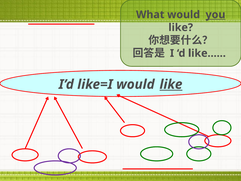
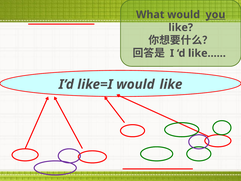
like at (171, 84) underline: present -> none
